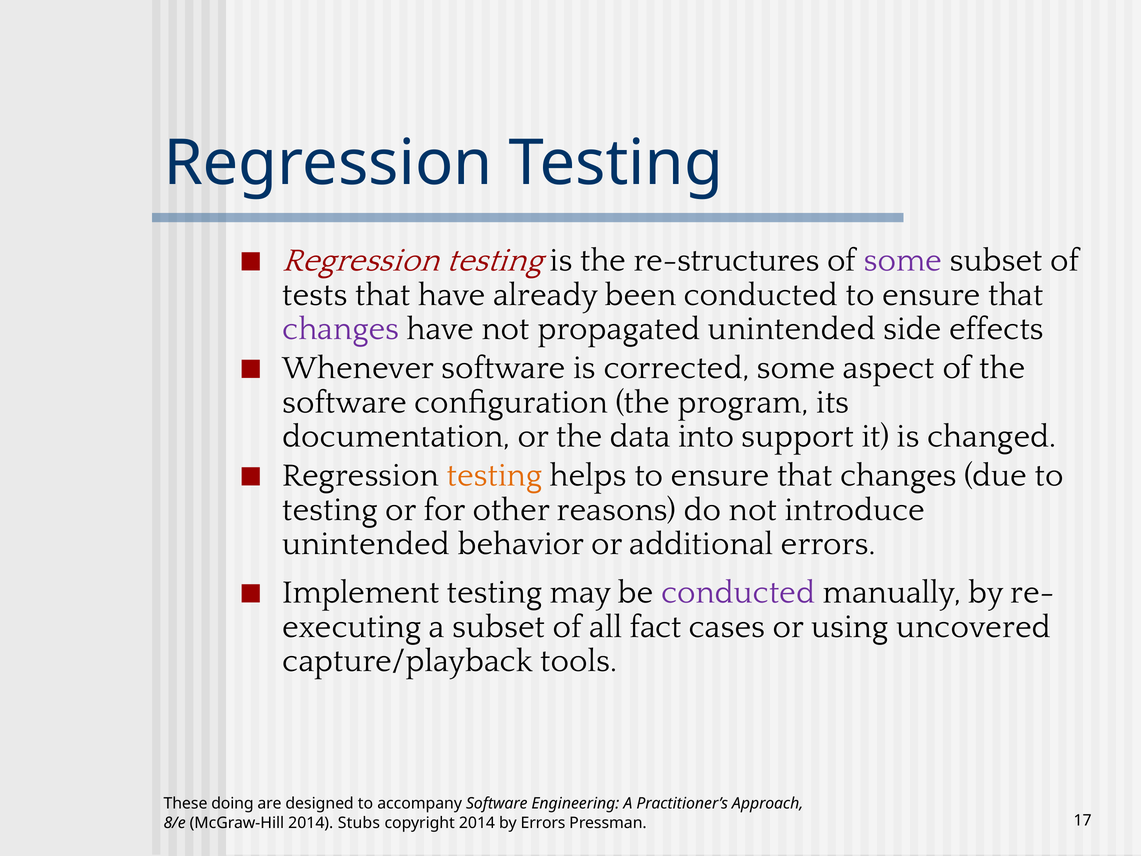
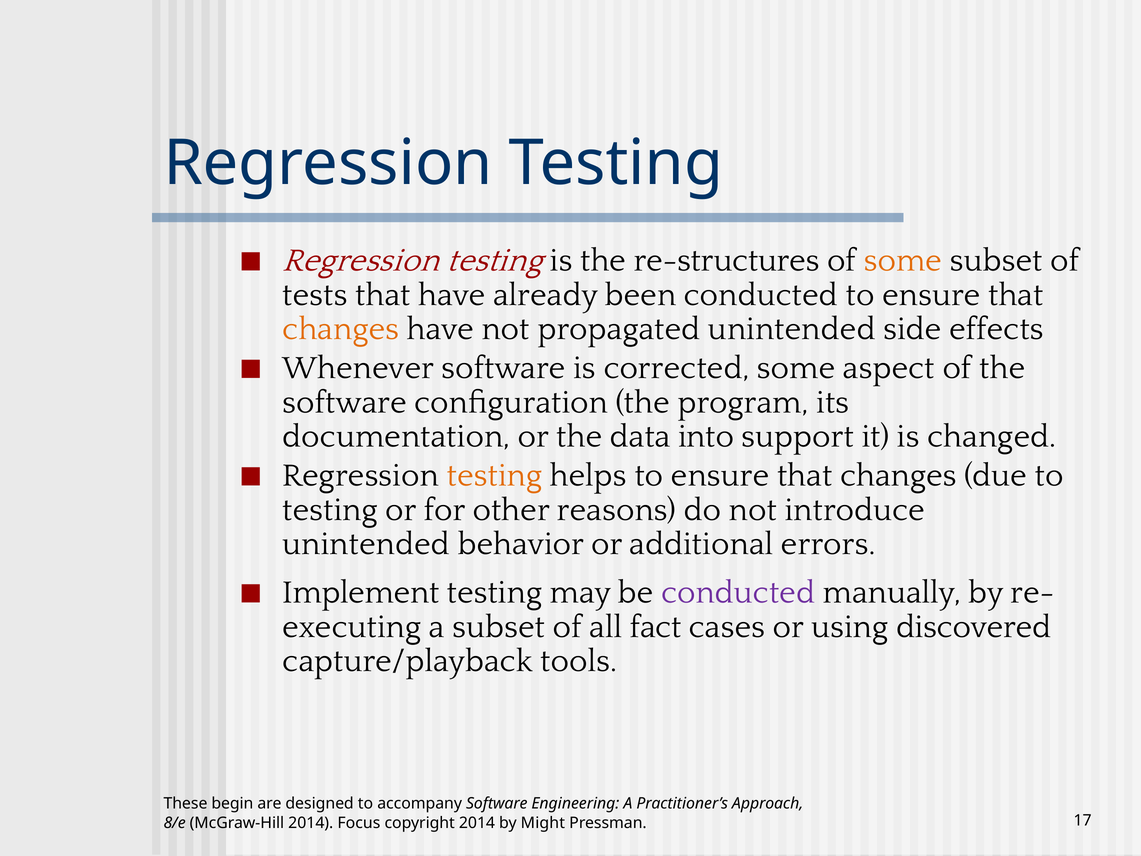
some at (903, 260) colour: purple -> orange
changes at (341, 329) colour: purple -> orange
uncovered: uncovered -> discovered
doing: doing -> begin
Stubs: Stubs -> Focus
by Errors: Errors -> Might
